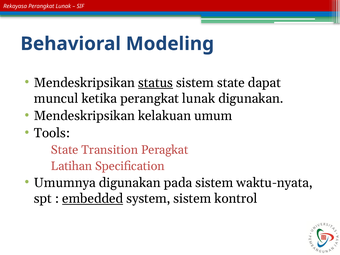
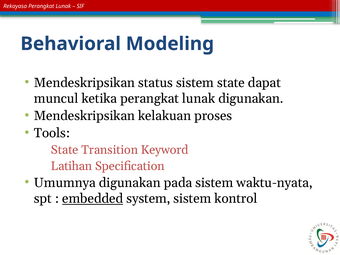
status underline: present -> none
umum: umum -> proses
Peragkat: Peragkat -> Keyword
